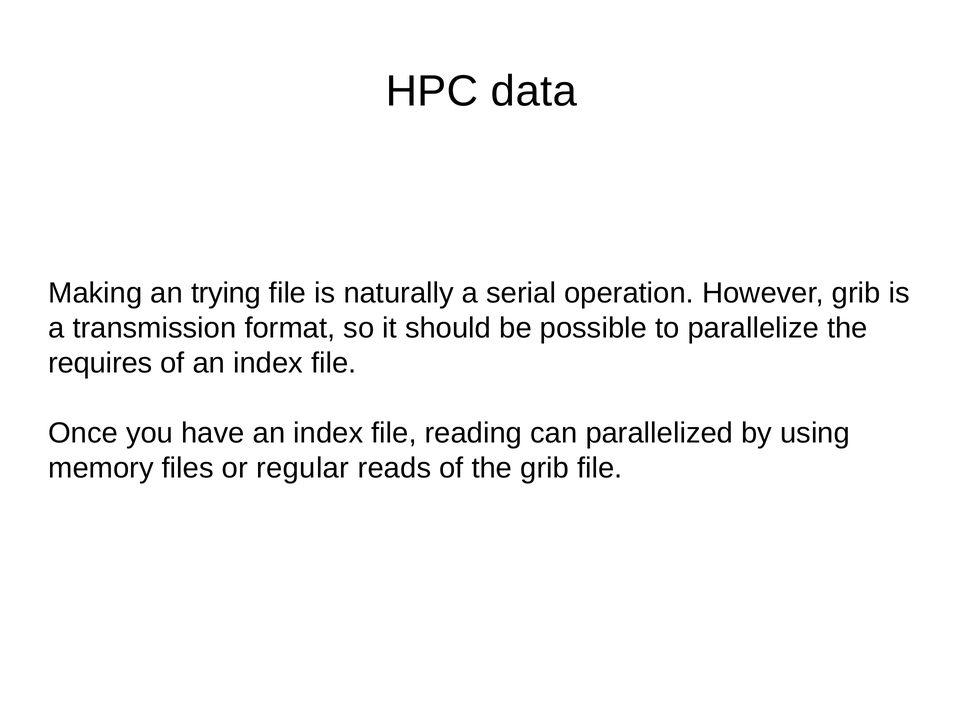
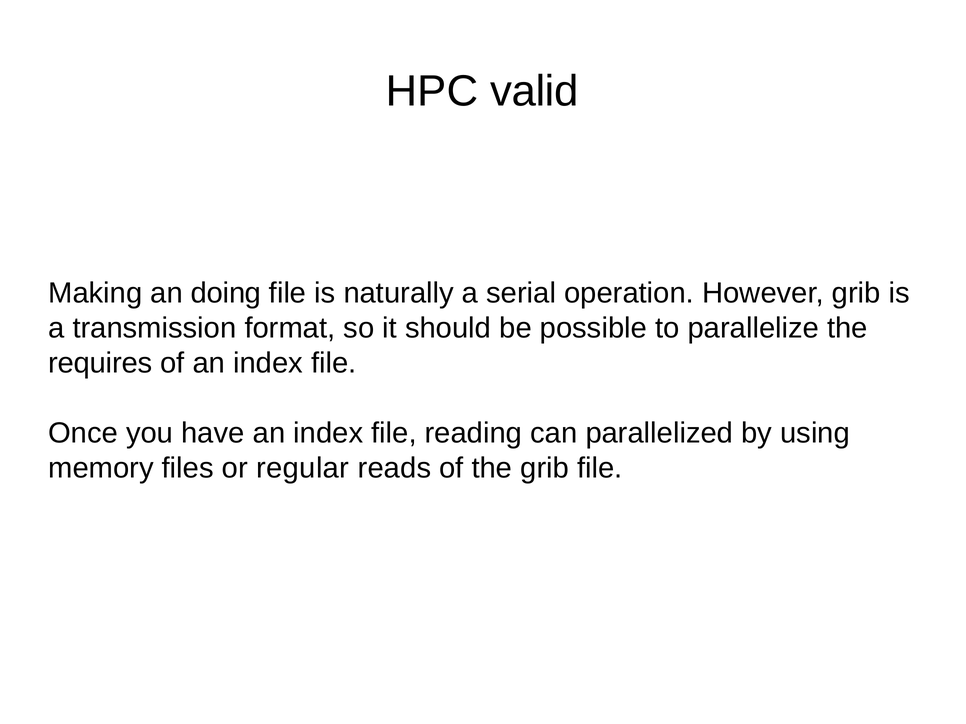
data: data -> valid
trying: trying -> doing
